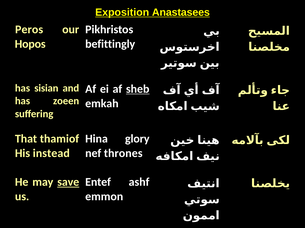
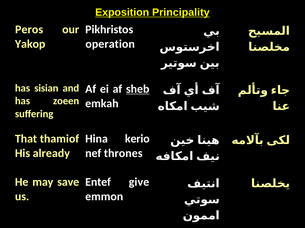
Anastasees: Anastasees -> Principality
Hopos: Hopos -> Yakop
befittingly: befittingly -> operation
glory: glory -> kerio
instead: instead -> already
save underline: present -> none
ashf: ashf -> give
